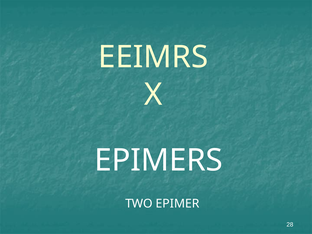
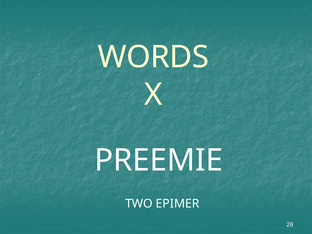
EEIMRS: EEIMRS -> WORDS
EPIMERS: EPIMERS -> PREEMIE
